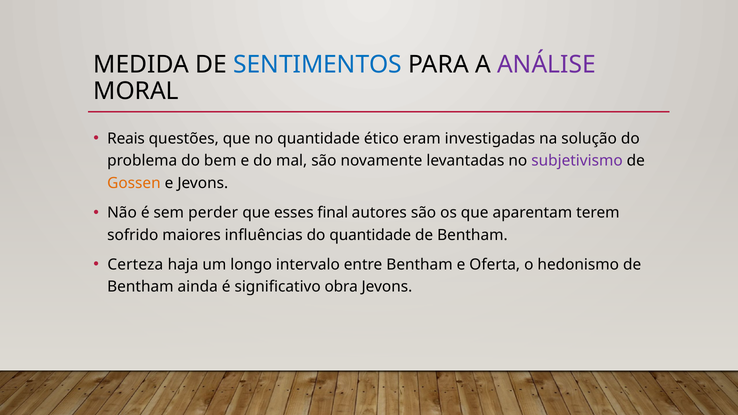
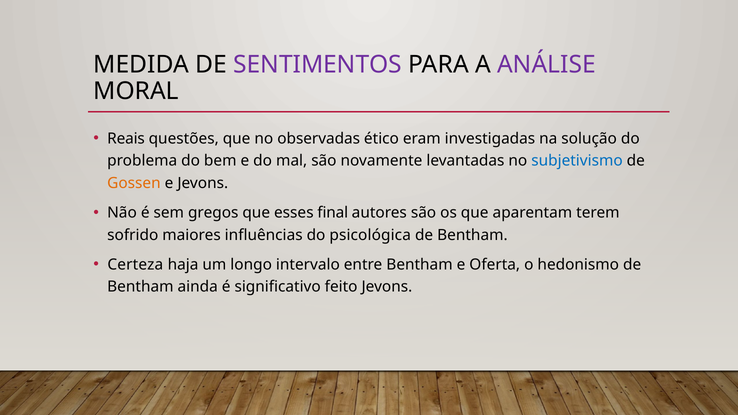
SENTIMENTOS colour: blue -> purple
no quantidade: quantidade -> observadas
subjetivismo colour: purple -> blue
perder: perder -> gregos
do quantidade: quantidade -> psicológica
obra: obra -> feito
